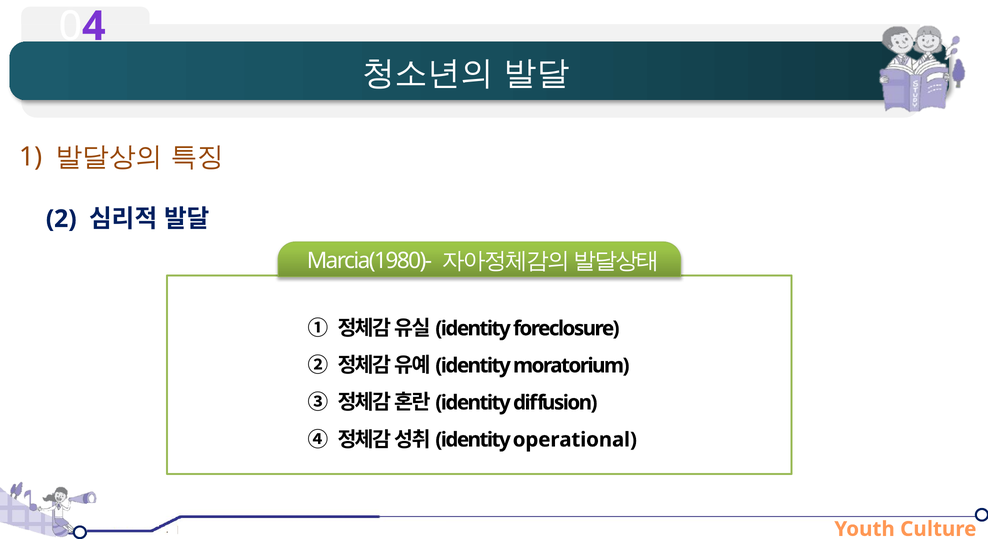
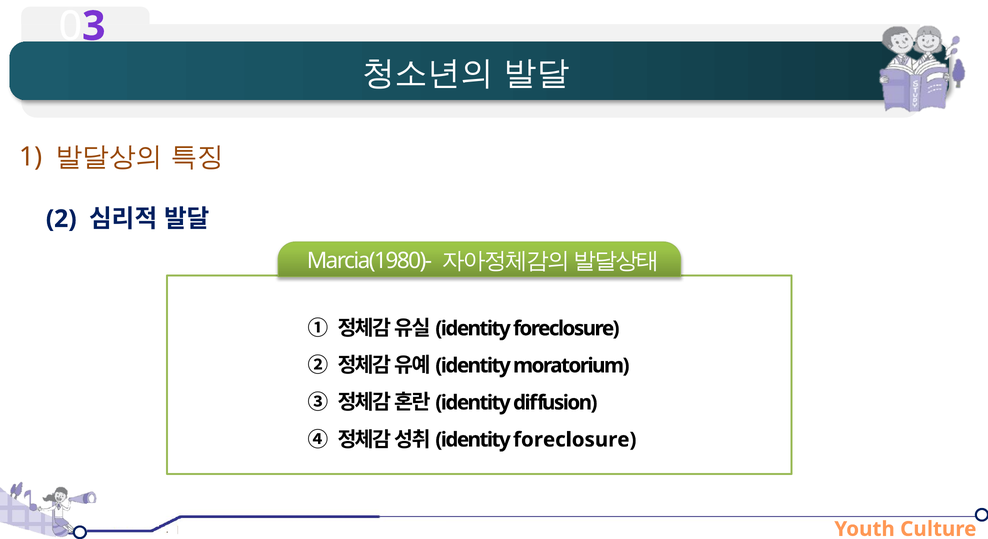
4: 4 -> 3
operational at (575, 439): operational -> foreclosure
